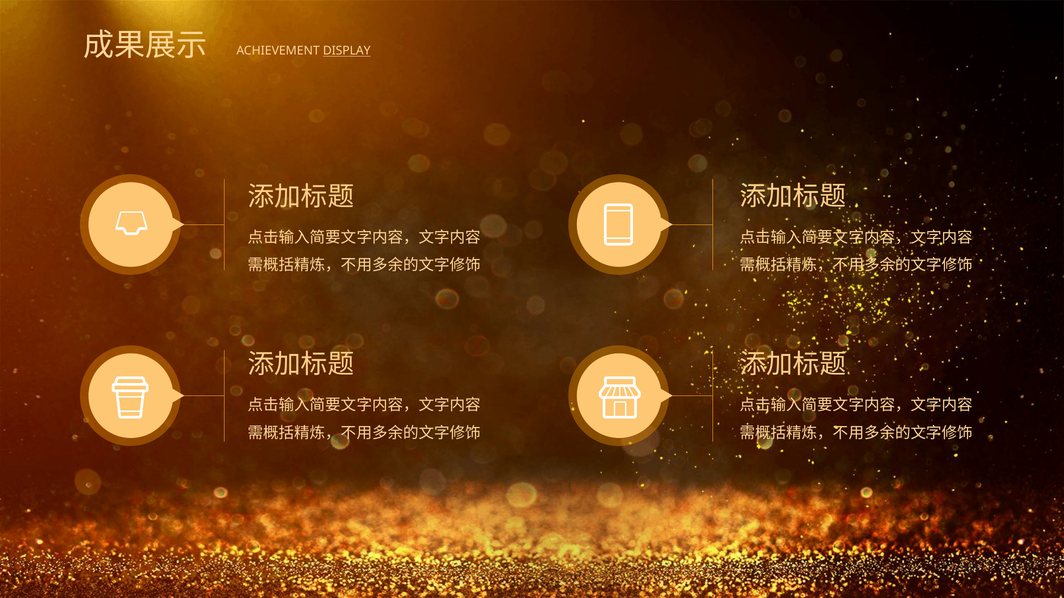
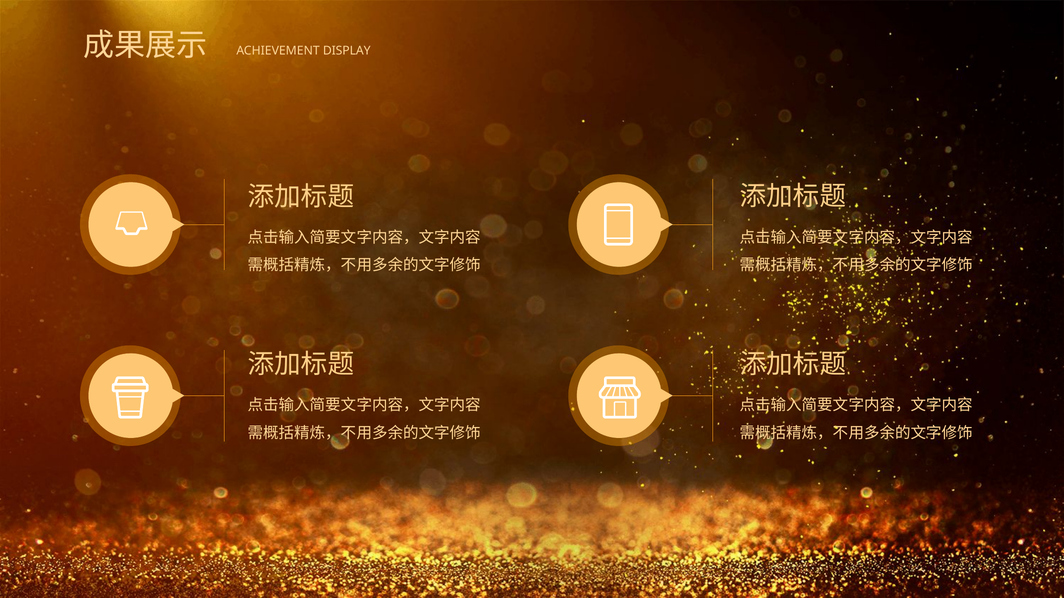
DISPLAY underline: present -> none
